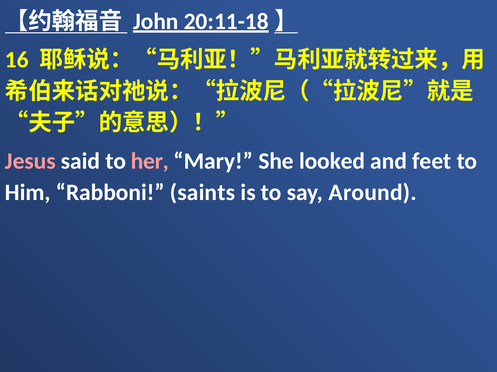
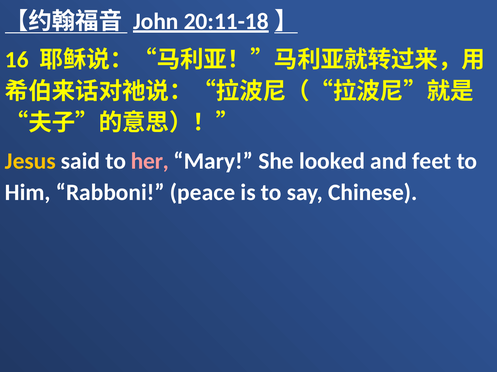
Jesus colour: pink -> yellow
saints: saints -> peace
Around: Around -> Chinese
